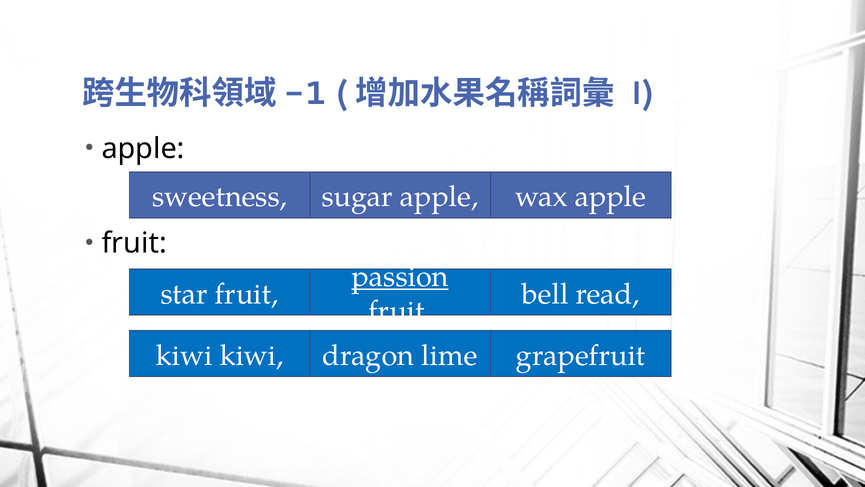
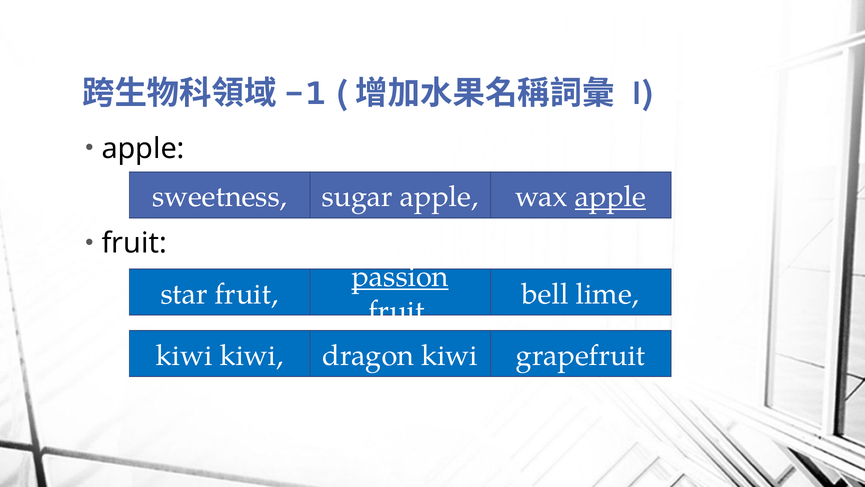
apple at (610, 197) underline: none -> present
read: read -> lime
dragon lime: lime -> kiwi
